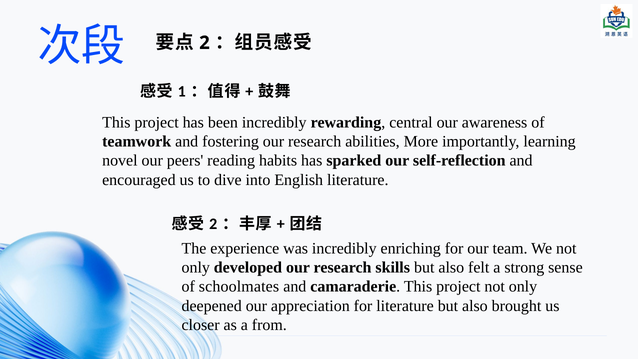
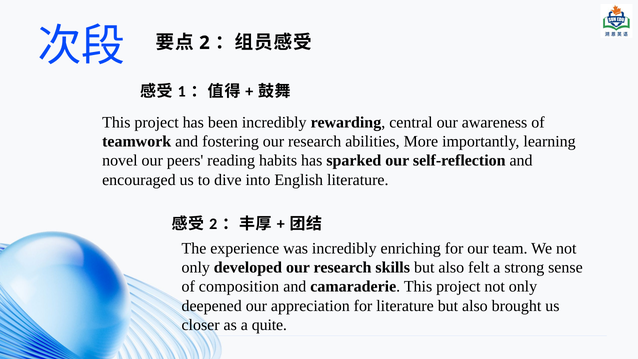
schoolmates: schoolmates -> composition
from: from -> quite
